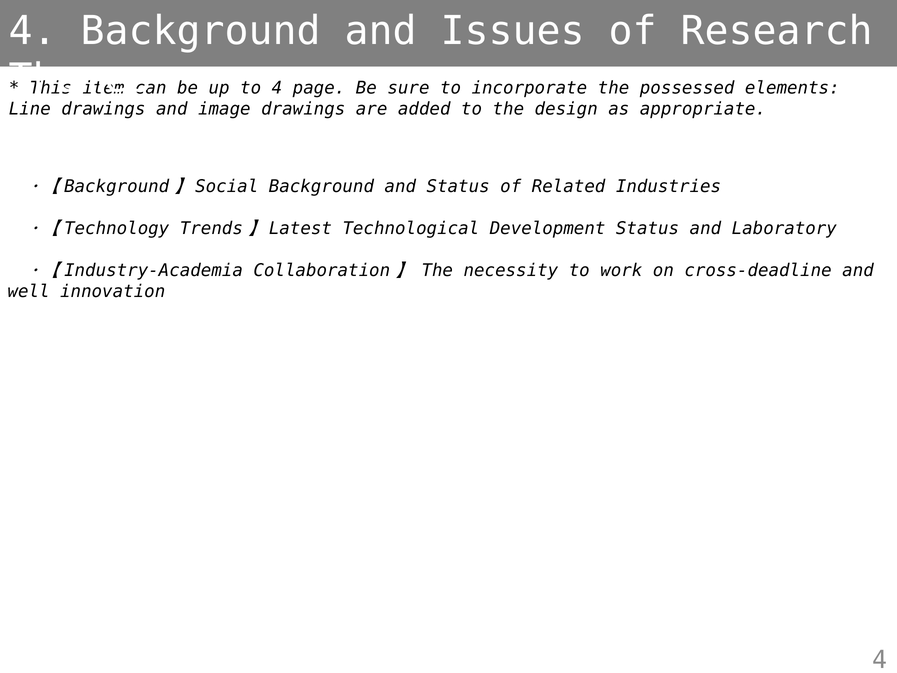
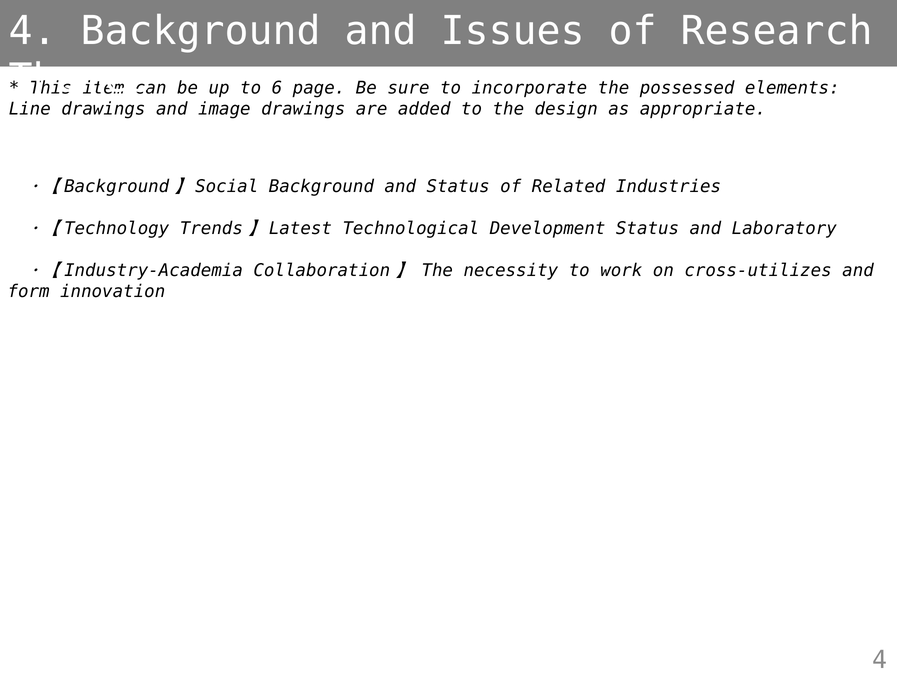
to 4: 4 -> 6
cross-deadline: cross-deadline -> cross-utilizes
well: well -> form
